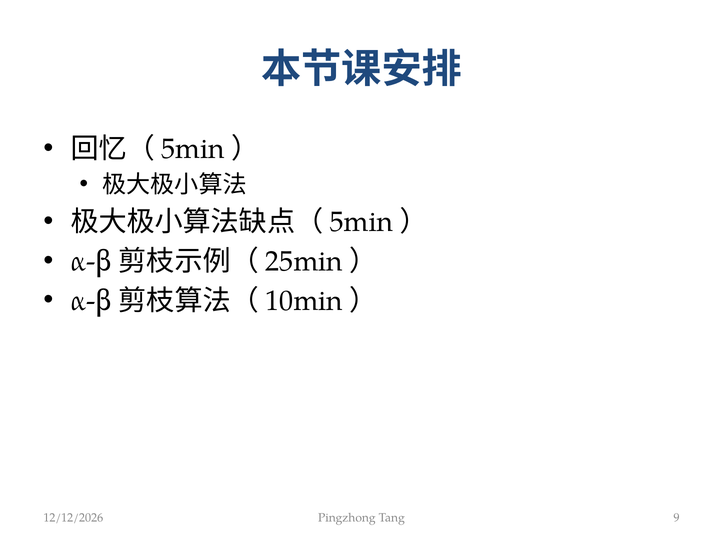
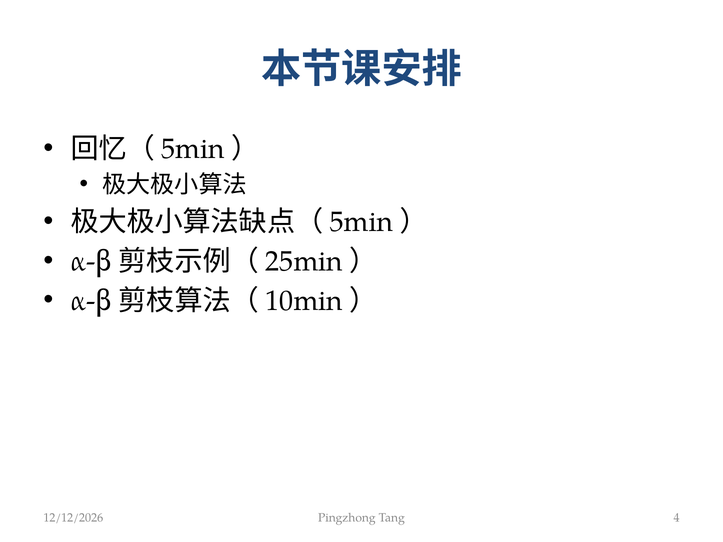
9: 9 -> 4
